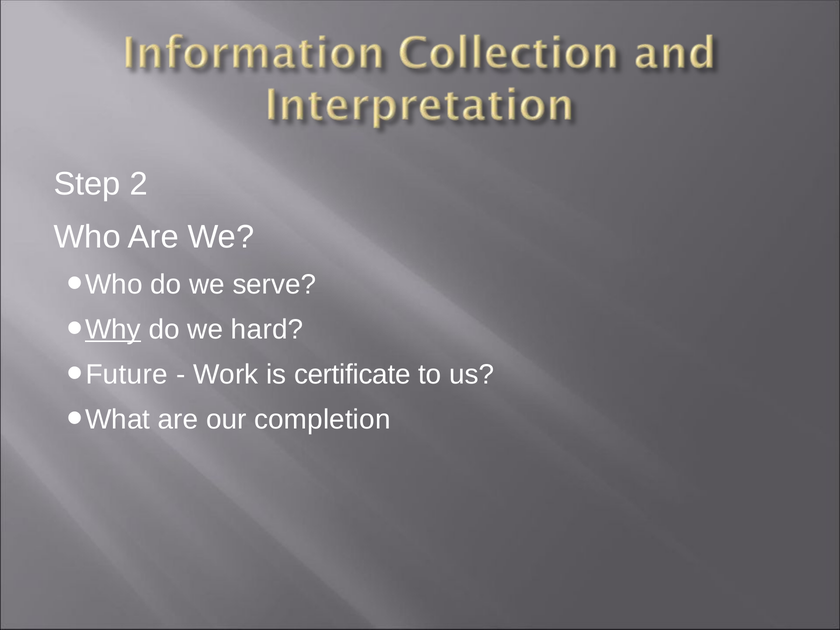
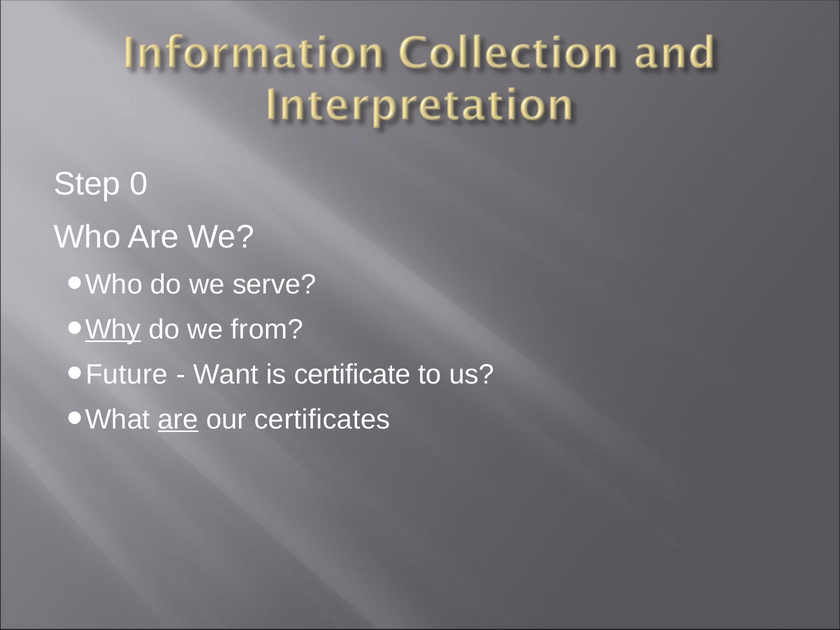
2: 2 -> 0
hard: hard -> from
Work: Work -> Want
are at (178, 419) underline: none -> present
completion: completion -> certificates
